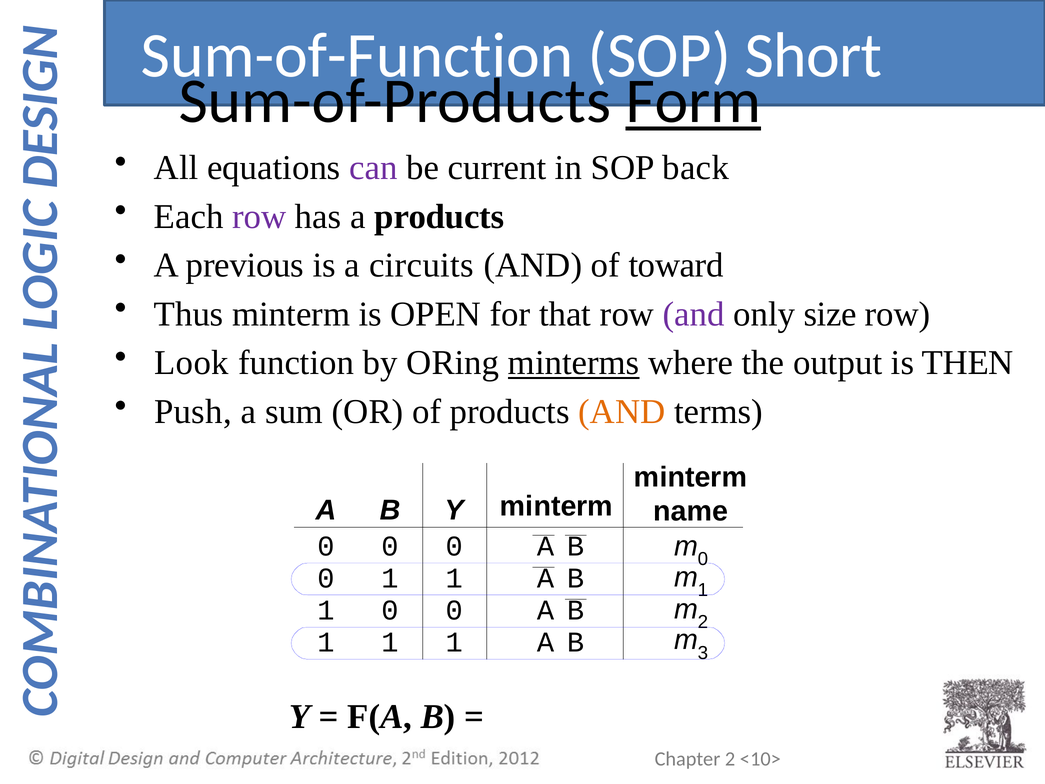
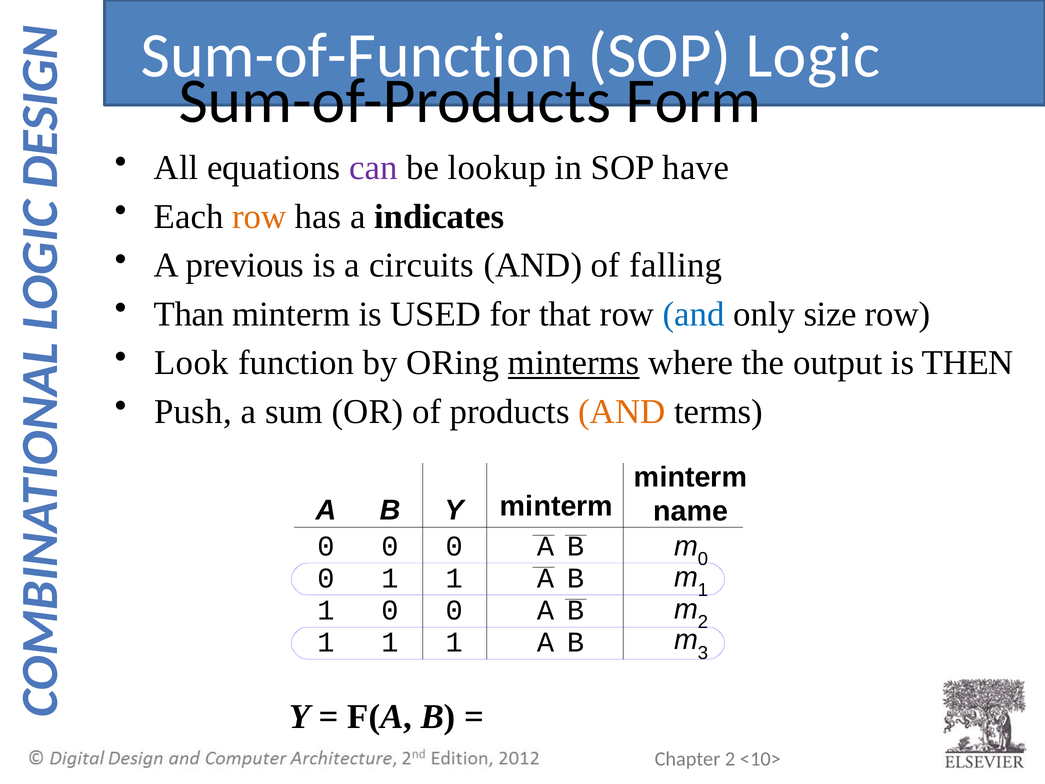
Short: Short -> Logic
Form underline: present -> none
current: current -> lookup
back: back -> have
row at (259, 217) colour: purple -> orange
a products: products -> indicates
toward: toward -> falling
Thus: Thus -> Than
OPEN: OPEN -> USED
and at (694, 314) colour: purple -> blue
